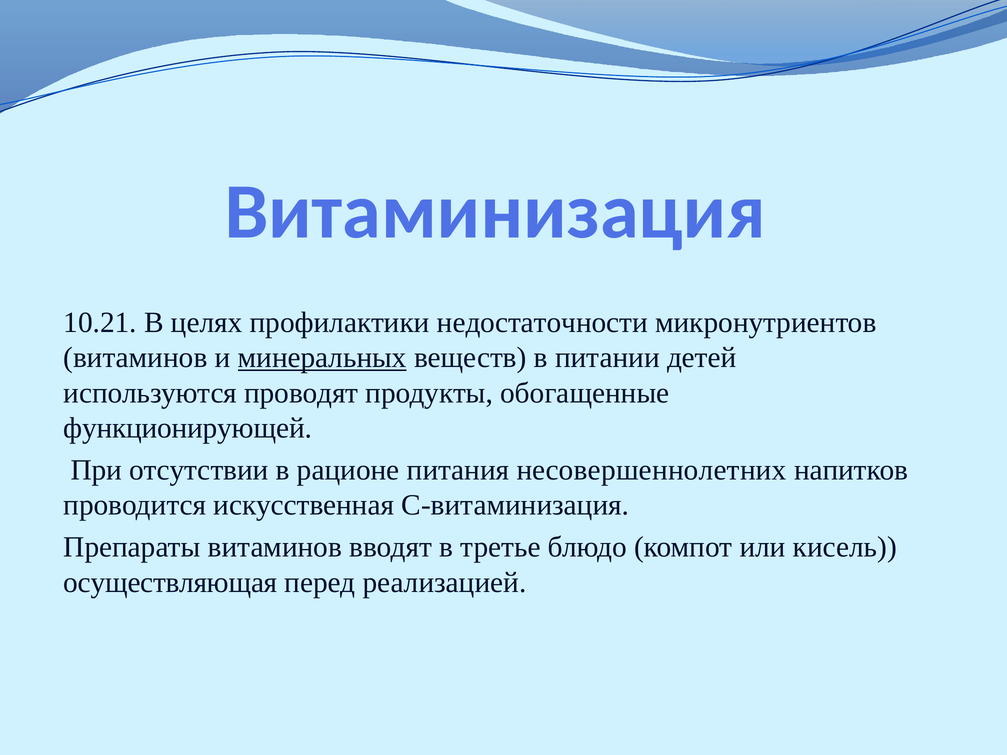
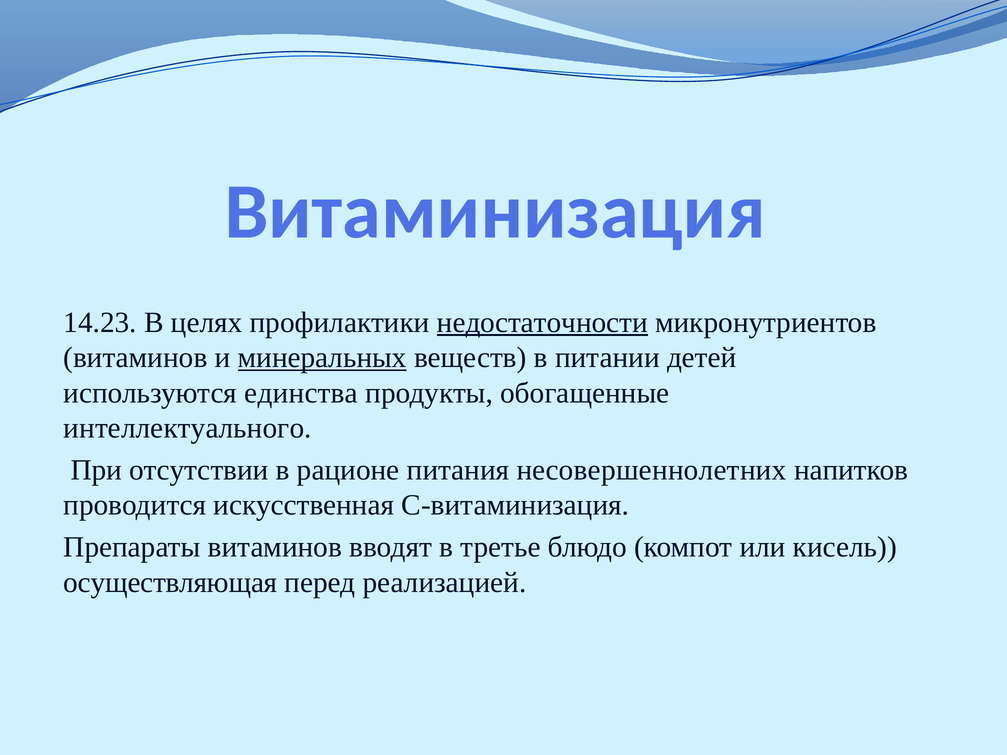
10.21: 10.21 -> 14.23
недостаточности underline: none -> present
проводят: проводят -> единства
функционирующей: функционирующей -> интеллектуального
